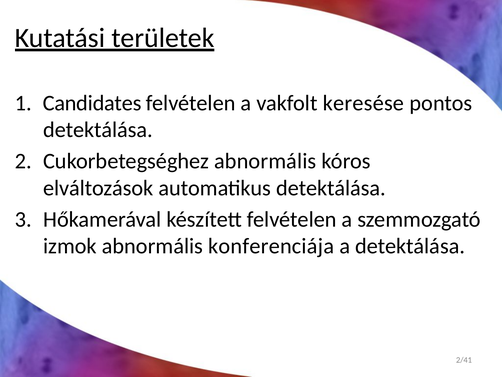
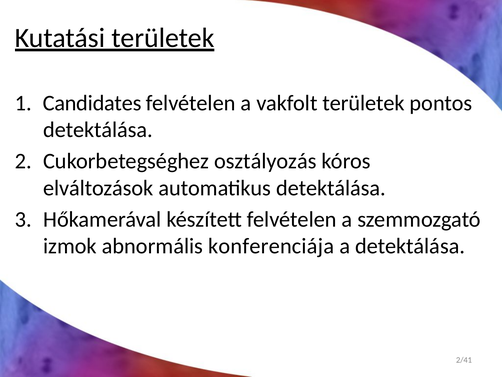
vakfolt keresése: keresése -> területek
Cukorbetegséghez abnormális: abnormális -> osztályozás
